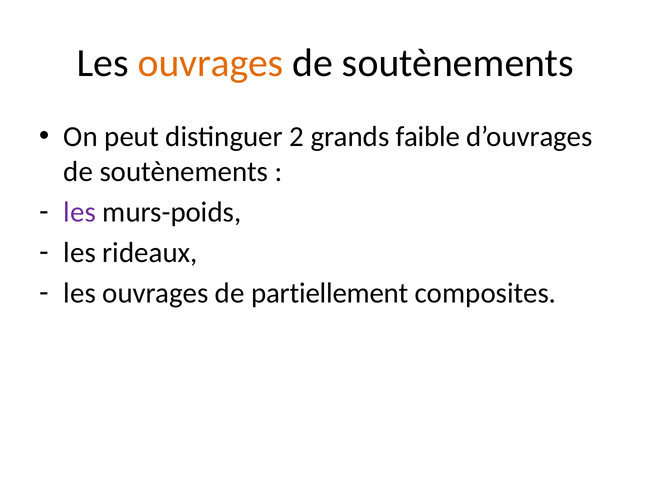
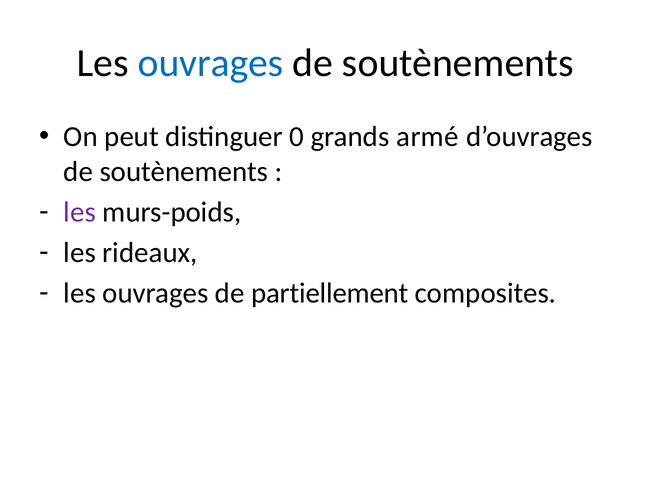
ouvrages at (211, 63) colour: orange -> blue
2: 2 -> 0
faible: faible -> armé
